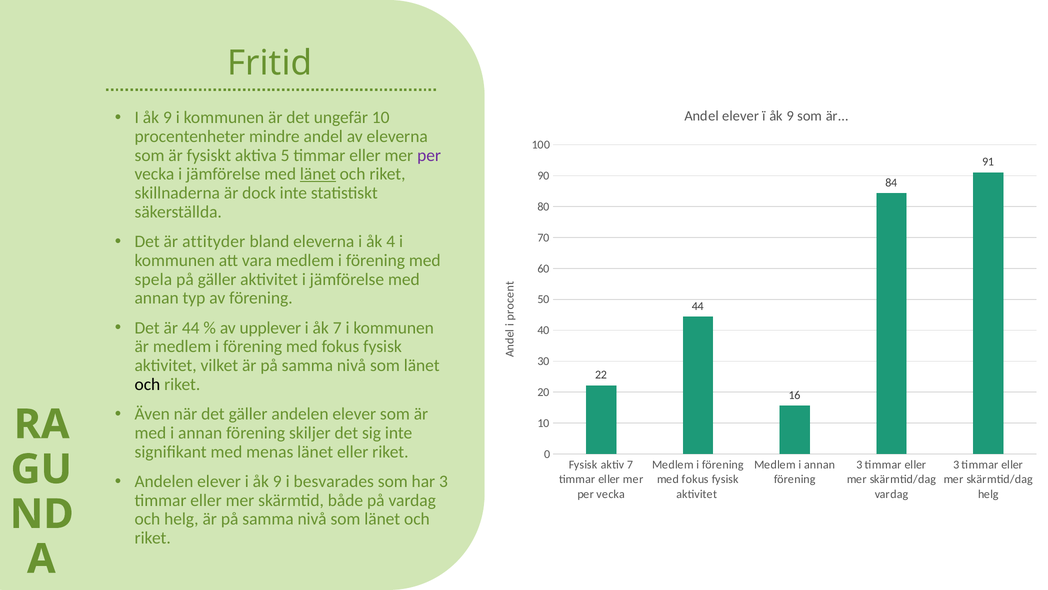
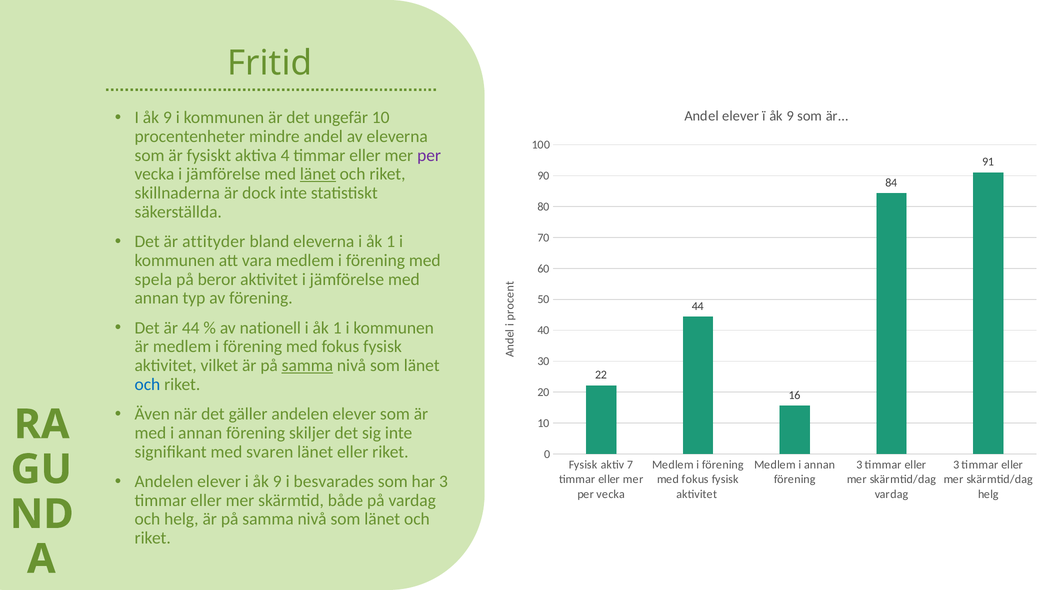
5: 5 -> 4
eleverna i åk 4: 4 -> 1
på gäller: gäller -> beror
upplever: upplever -> nationell
7 at (337, 328): 7 -> 1
samma at (307, 365) underline: none -> present
och at (147, 384) colour: black -> blue
menas: menas -> svaren
